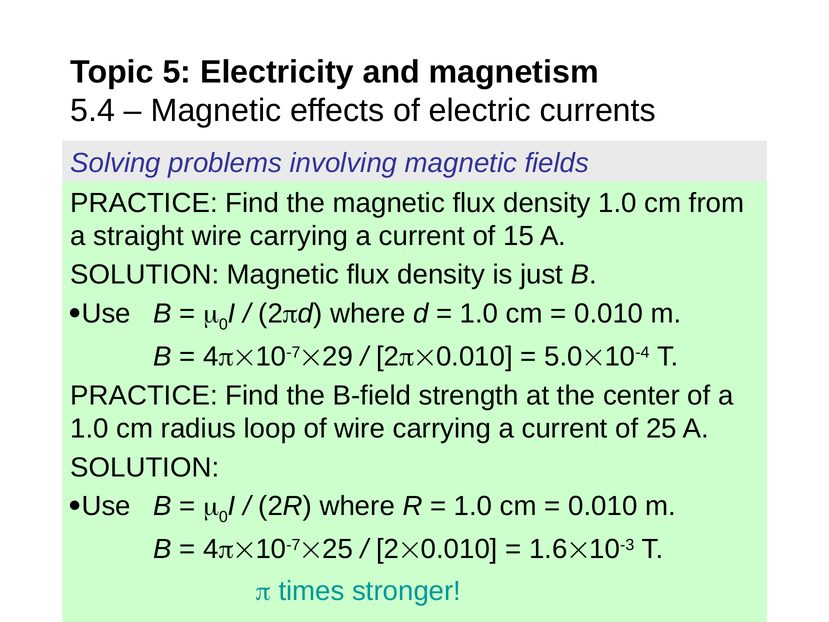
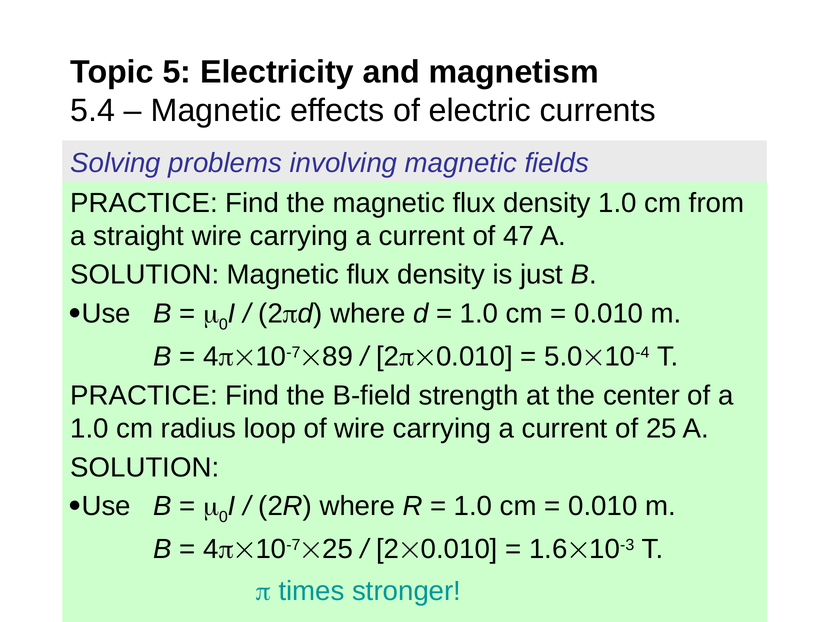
15: 15 -> 47
29: 29 -> 89
